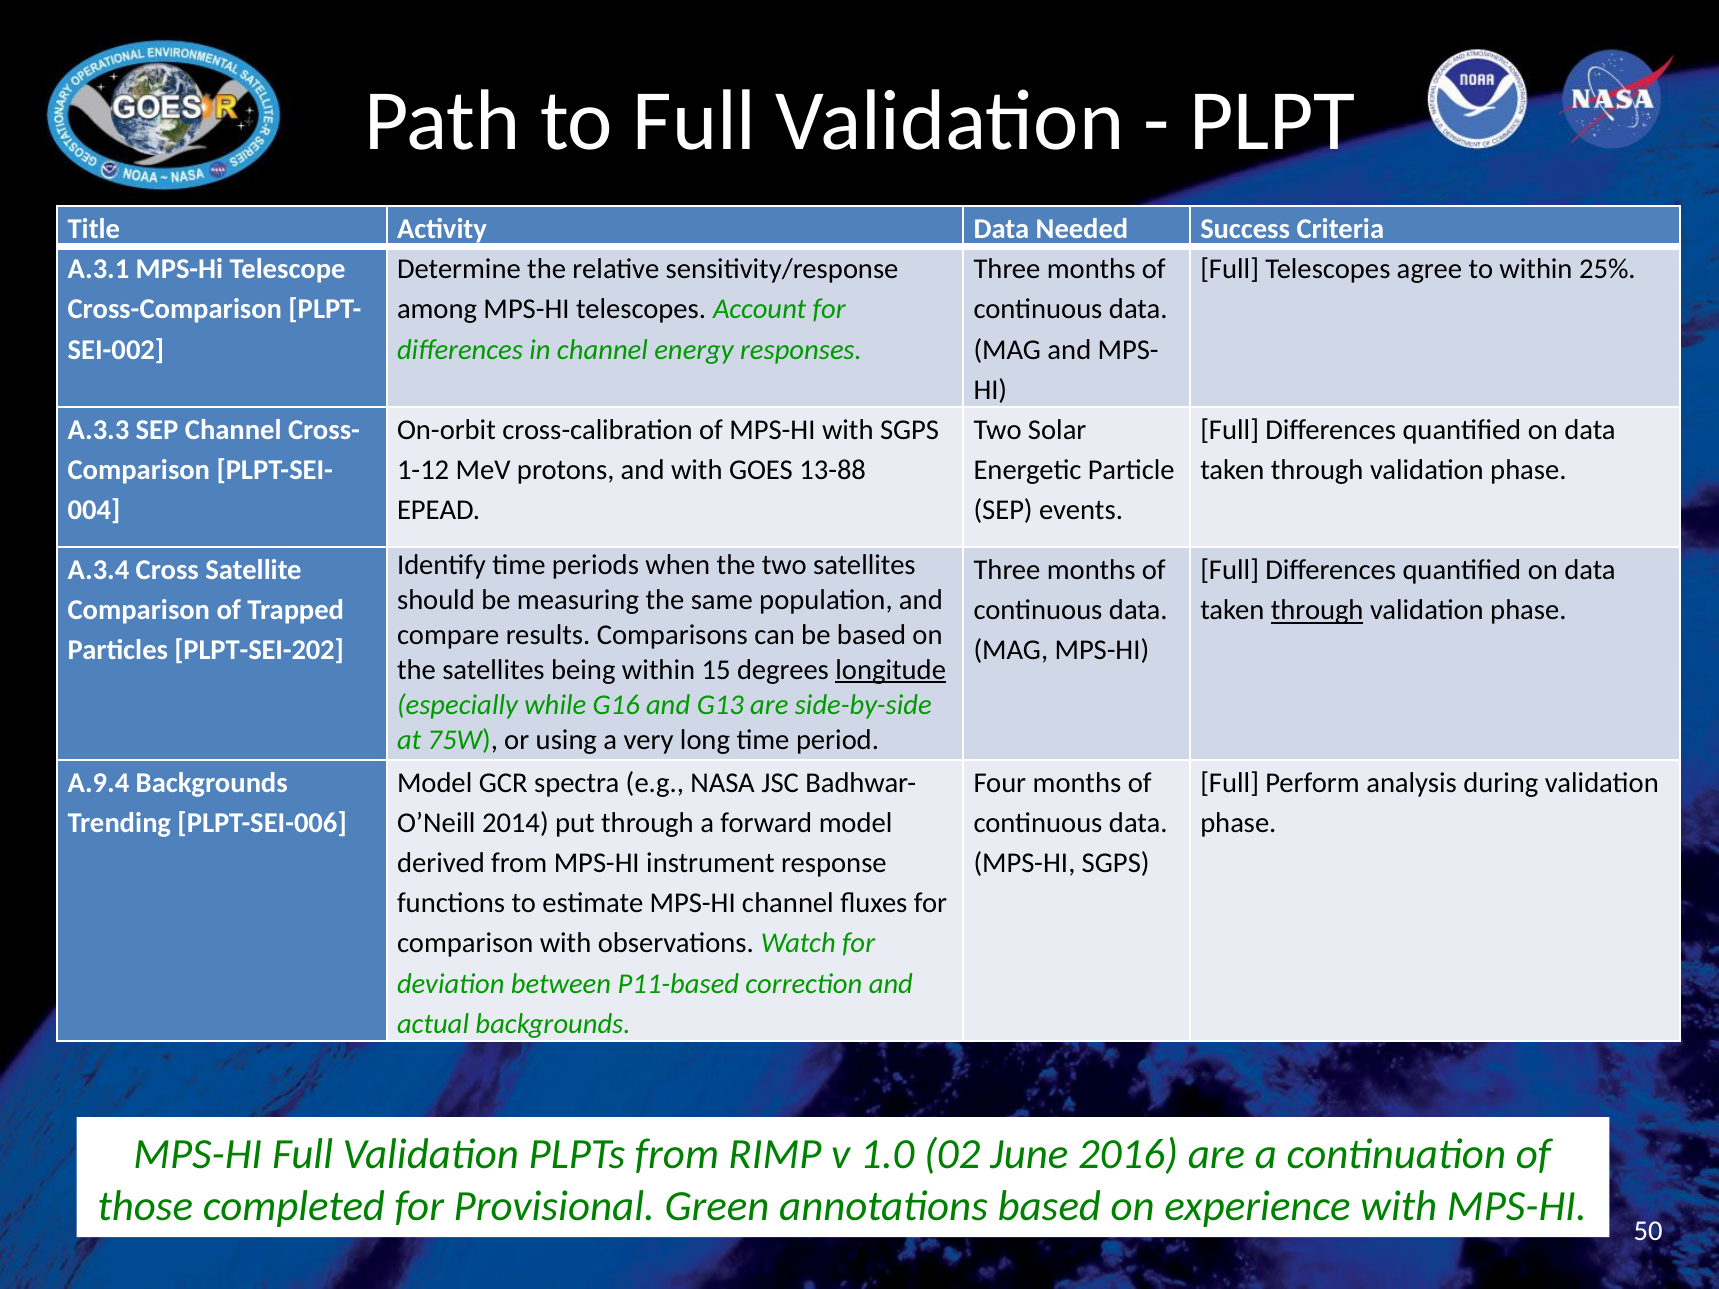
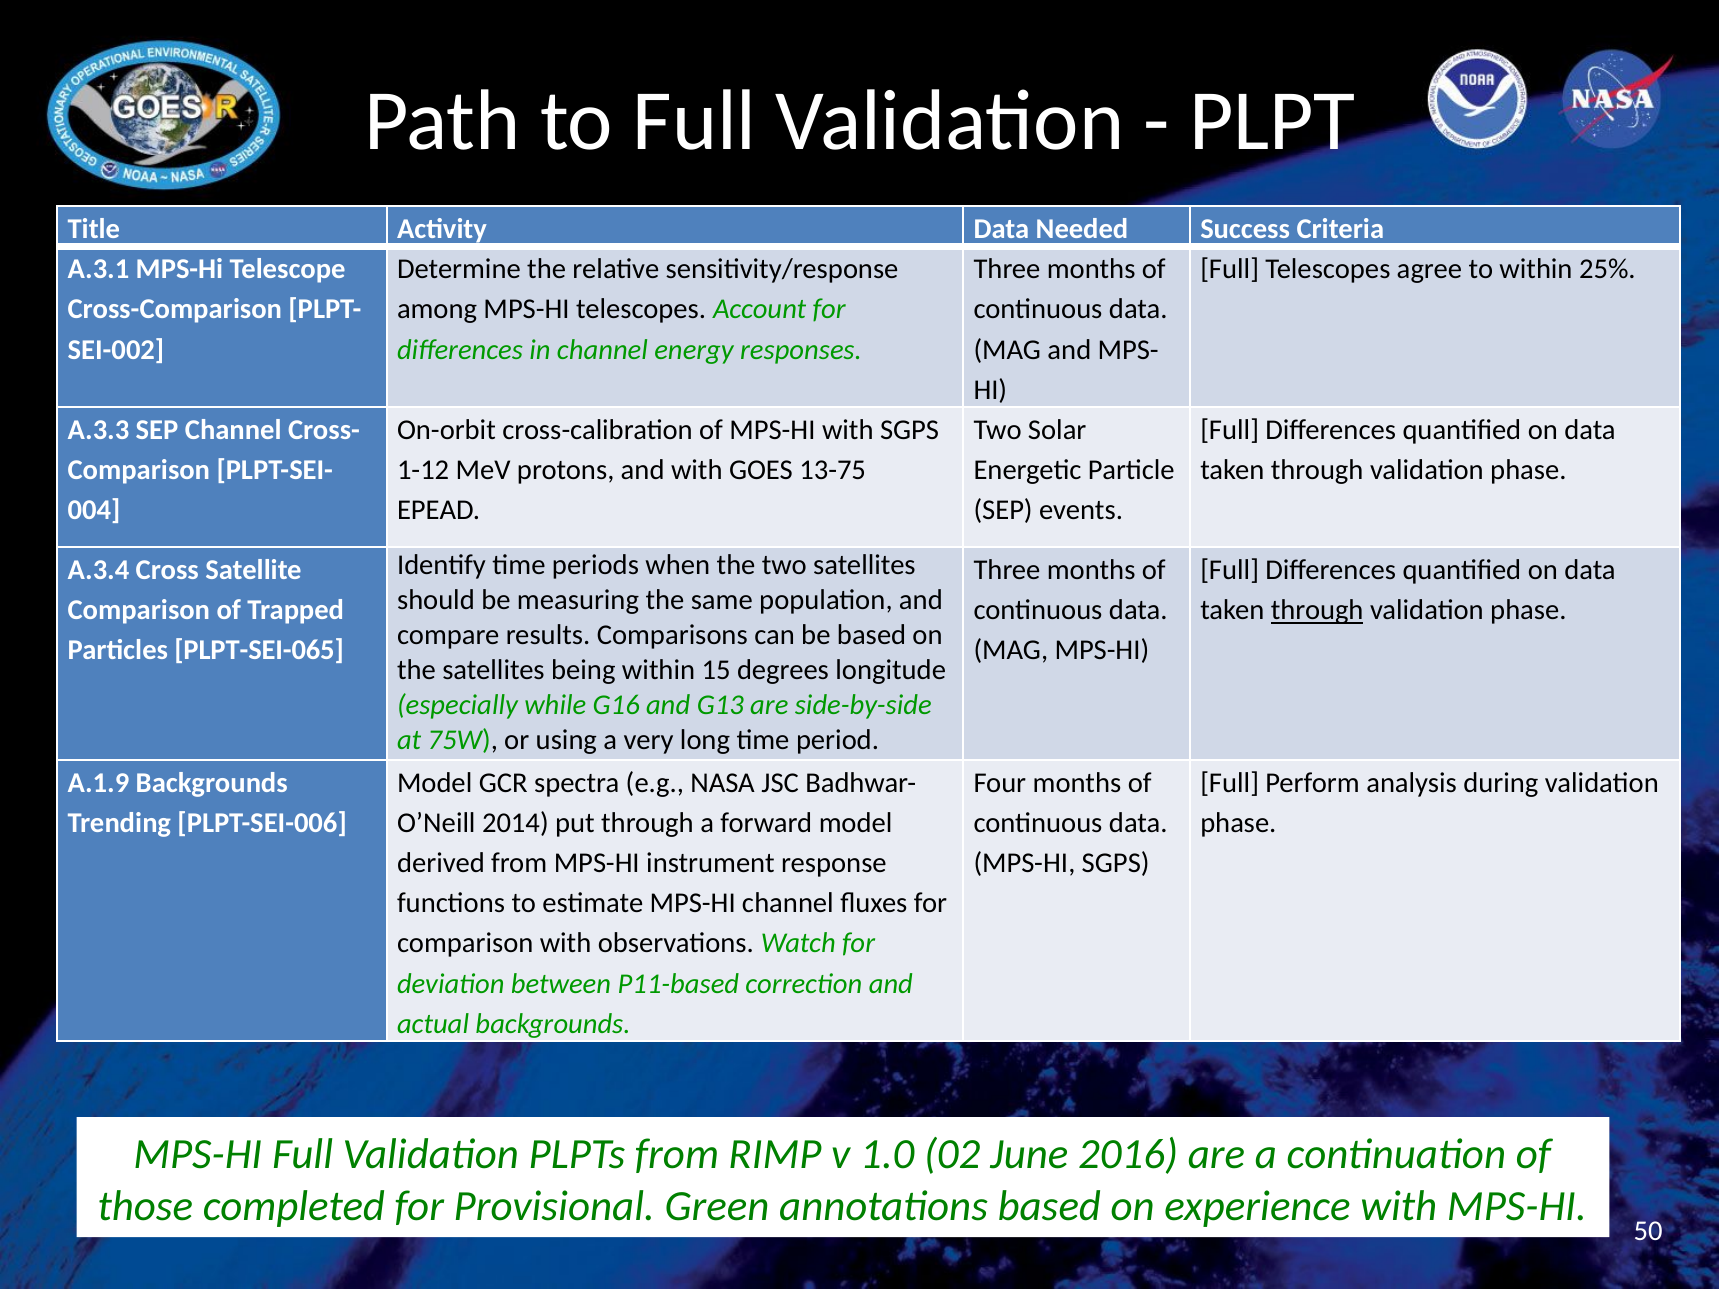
13-88: 13-88 -> 13-75
PLPT-SEI-202: PLPT-SEI-202 -> PLPT-SEI-065
longitude underline: present -> none
A.9.4: A.9.4 -> A.1.9
